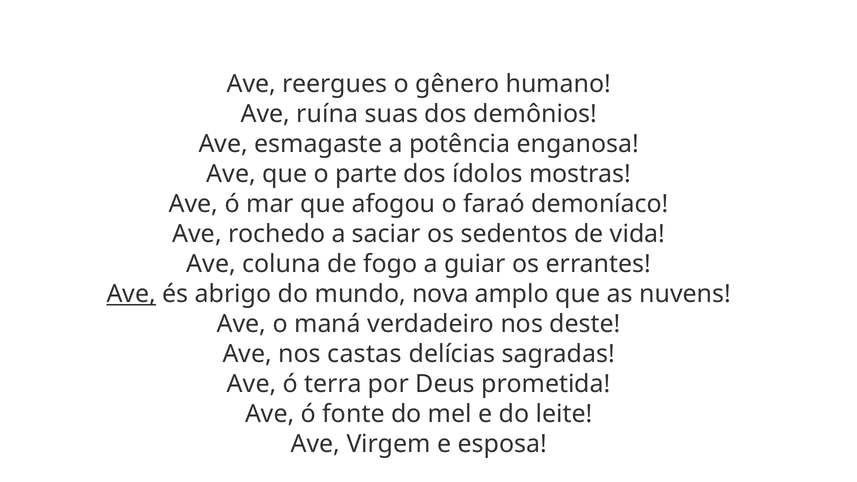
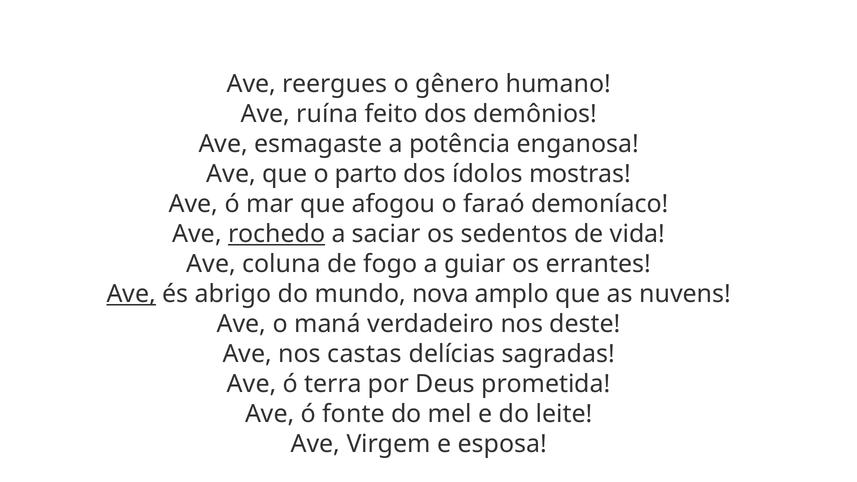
suas: suas -> feito
parte: parte -> parto
rochedo underline: none -> present
